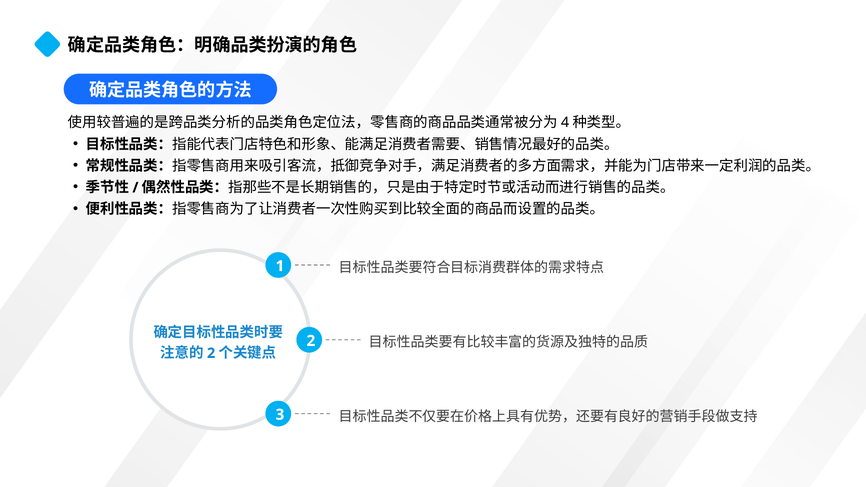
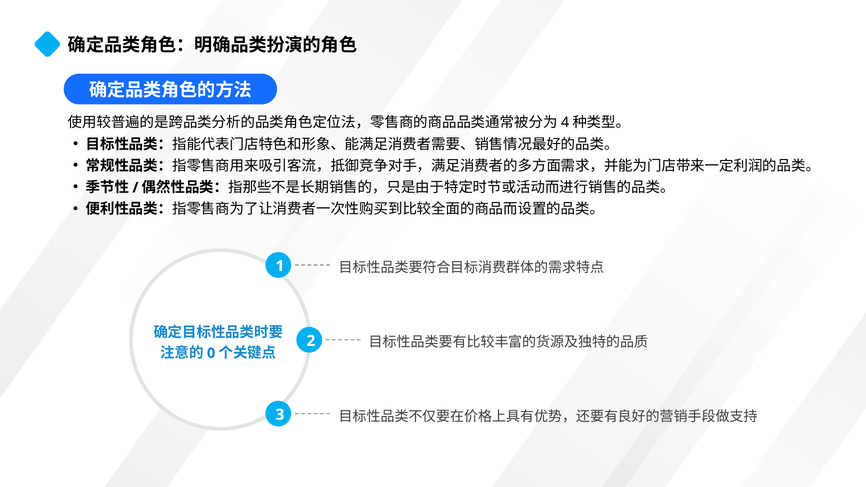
2 at (211, 353): 2 -> 0
